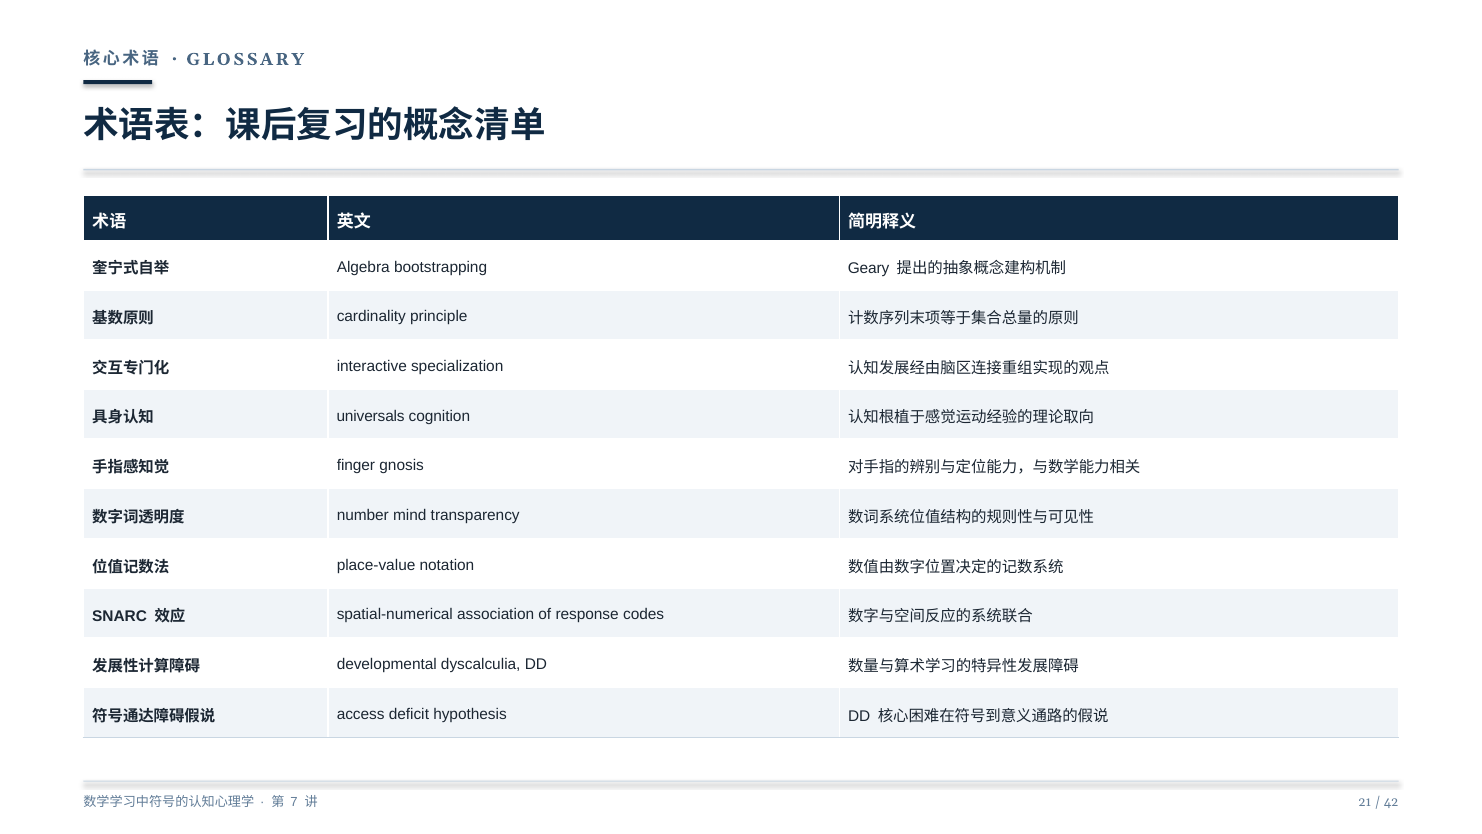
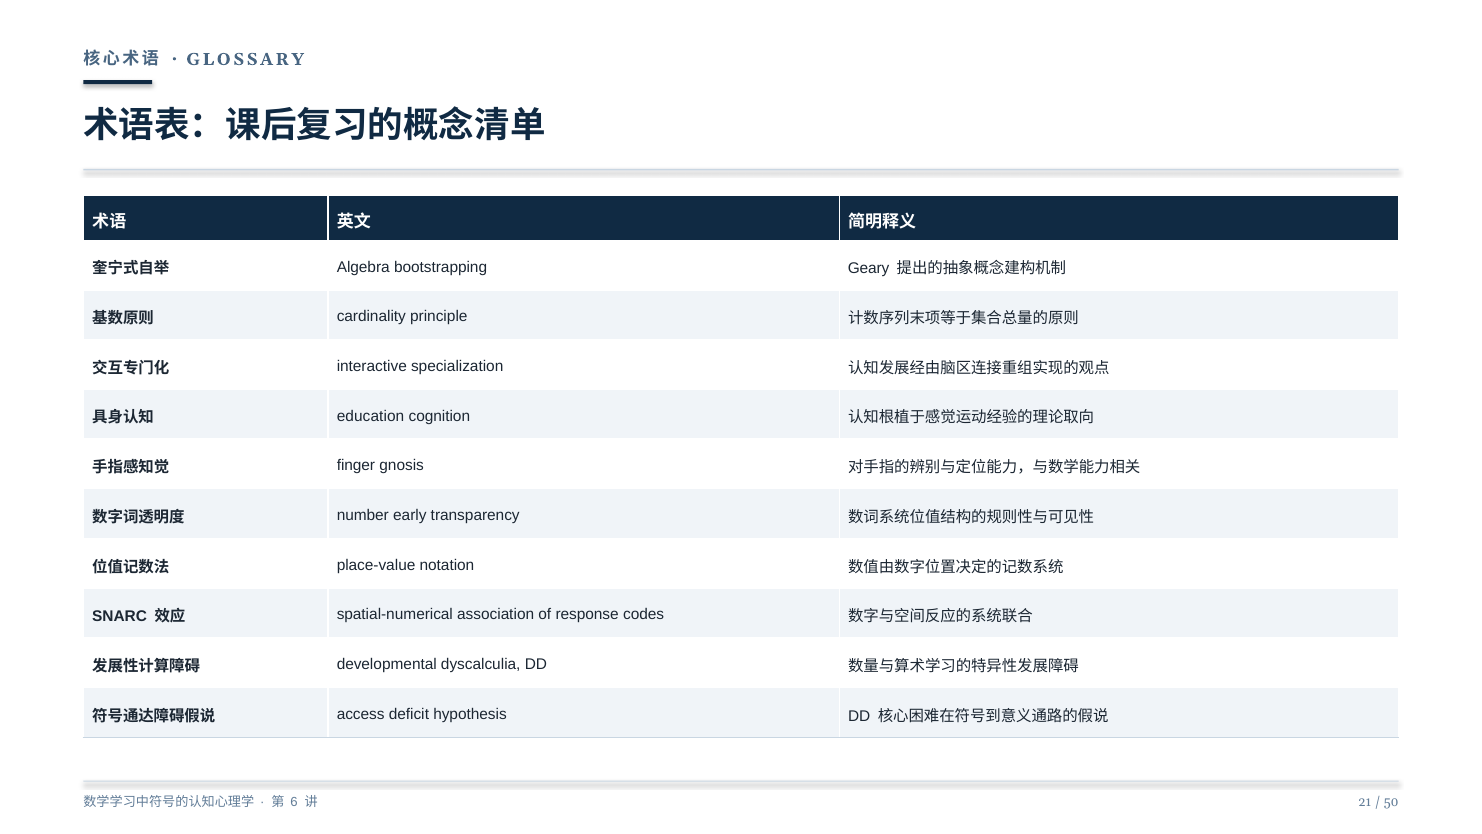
universals: universals -> education
mind: mind -> early
7: 7 -> 6
42: 42 -> 50
